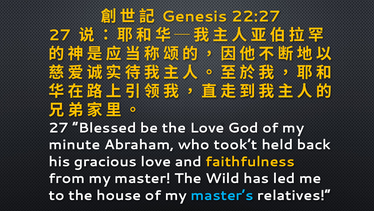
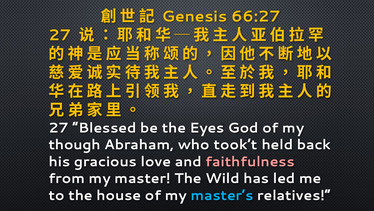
22:27: 22:27 -> 66:27
the Love: Love -> Eyes
minute: minute -> though
faithfulness colour: yellow -> pink
